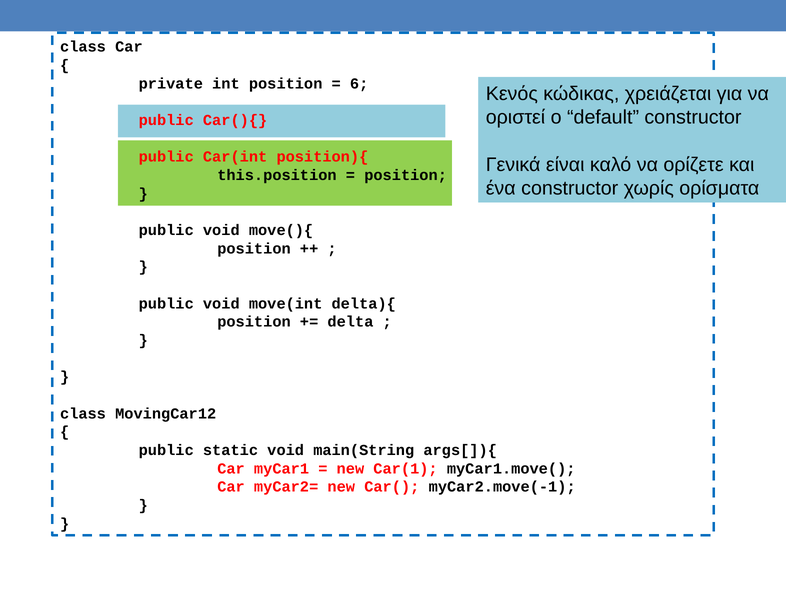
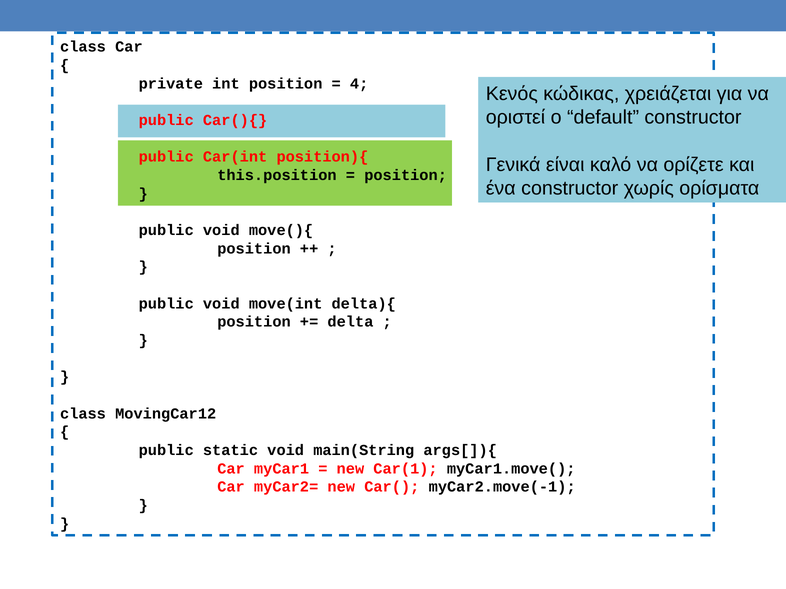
6: 6 -> 4
